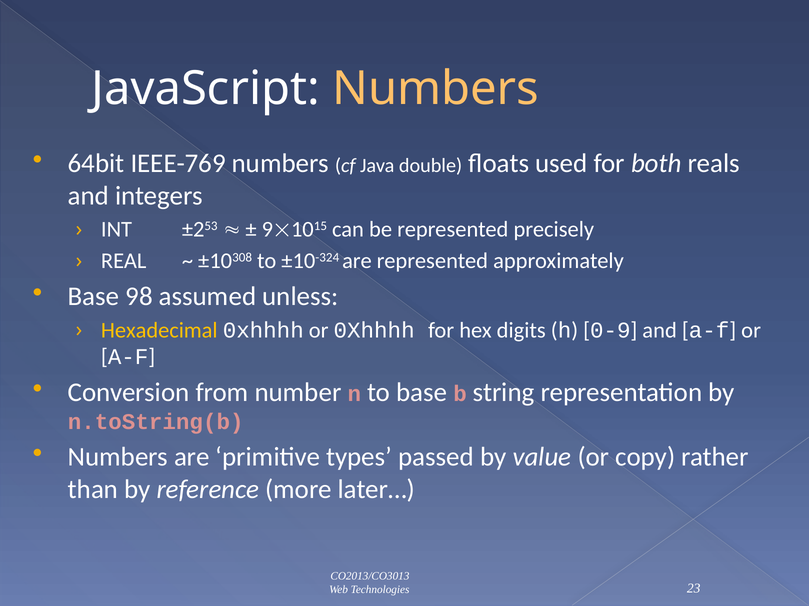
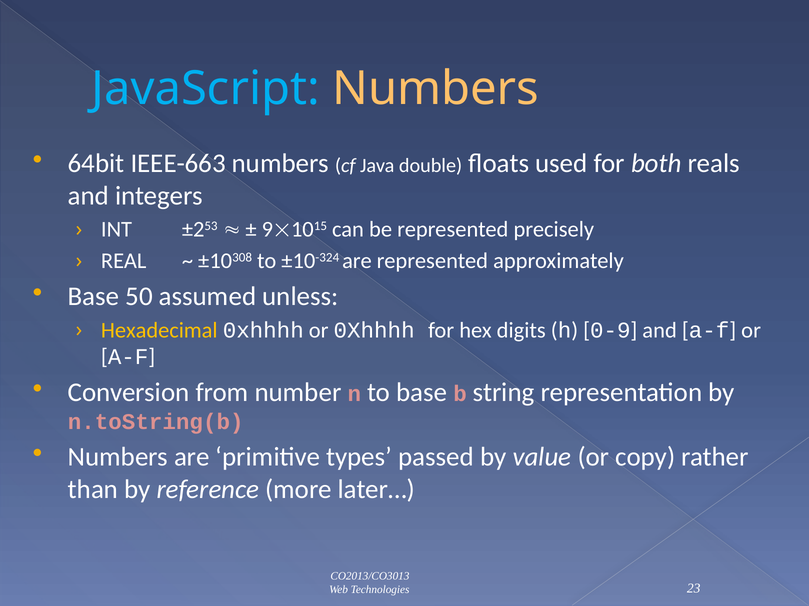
JavaScript colour: white -> light blue
IEEE-769: IEEE-769 -> IEEE-663
98: 98 -> 50
